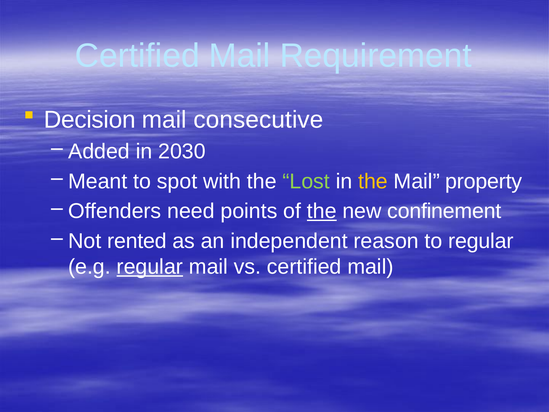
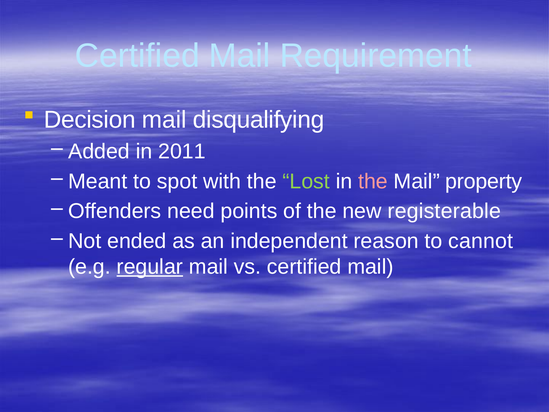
consecutive: consecutive -> disqualifying
2030: 2030 -> 2011
the at (373, 181) colour: yellow -> pink
the at (322, 211) underline: present -> none
confinement: confinement -> registerable
rented: rented -> ended
to regular: regular -> cannot
